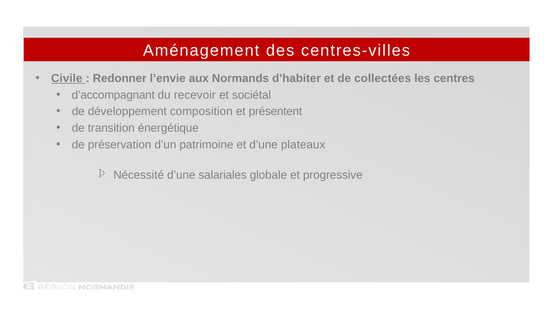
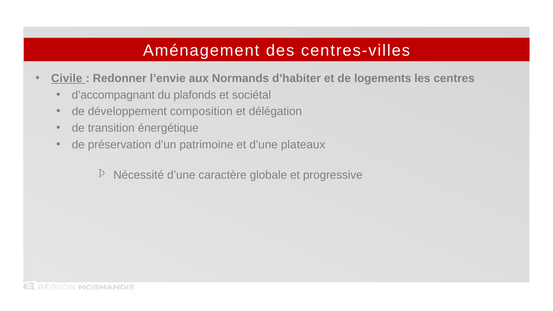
collectées: collectées -> logements
recevoir: recevoir -> plafonds
présentent: présentent -> délégation
salariales: salariales -> caractère
